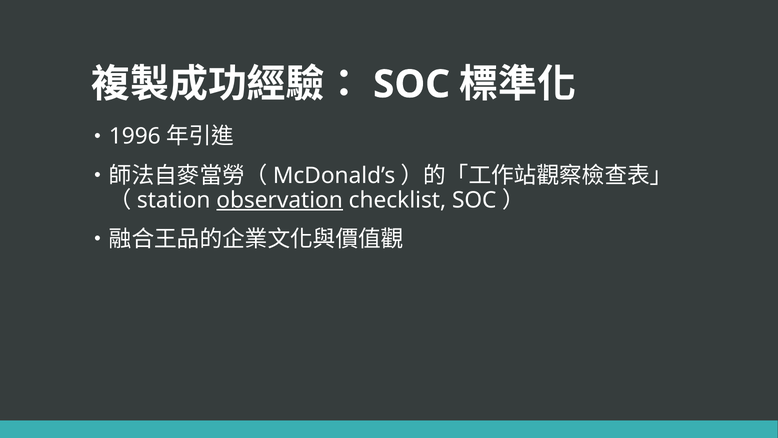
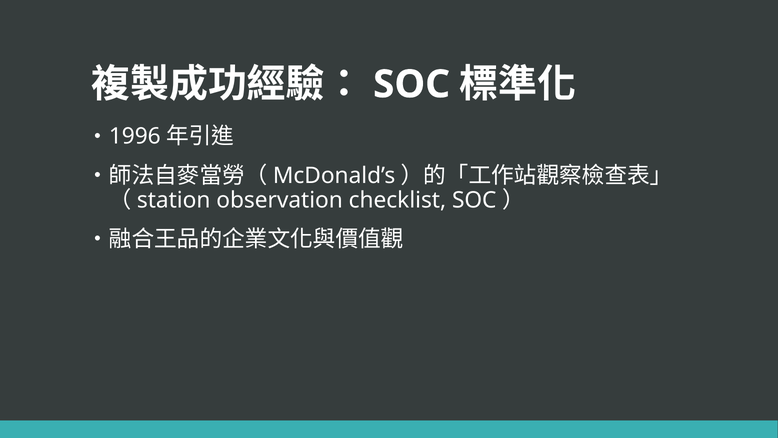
observation underline: present -> none
